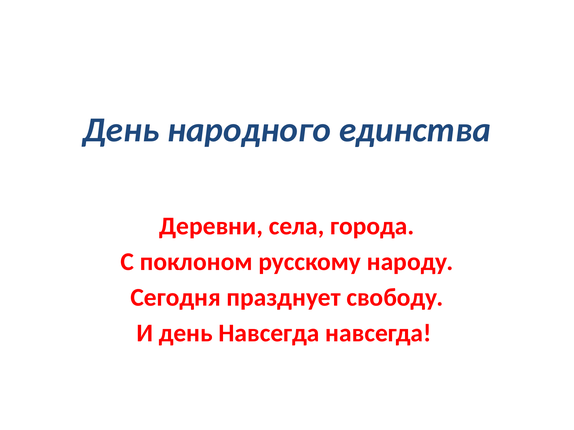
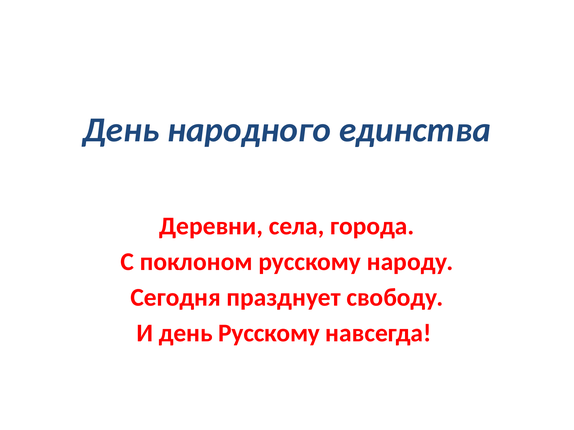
день Навсегда: Навсегда -> Русскому
